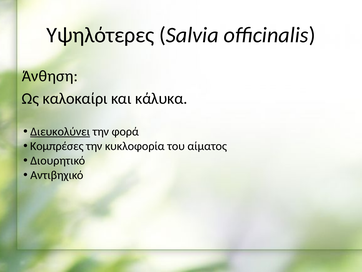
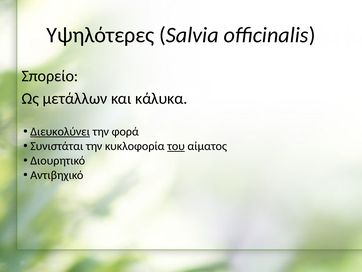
Άνθηση: Άνθηση -> Σπορείο
καλοκαίρι: καλοκαίρι -> μετάλλων
Κομπρέσες: Κομπρέσες -> Συνιστάται
του underline: none -> present
